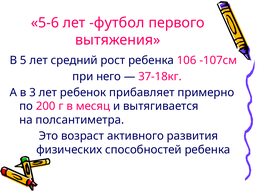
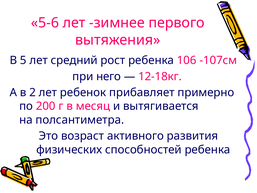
футбол: футбол -> зимнее
37-18кг: 37-18кг -> 12-18кг
3: 3 -> 2
